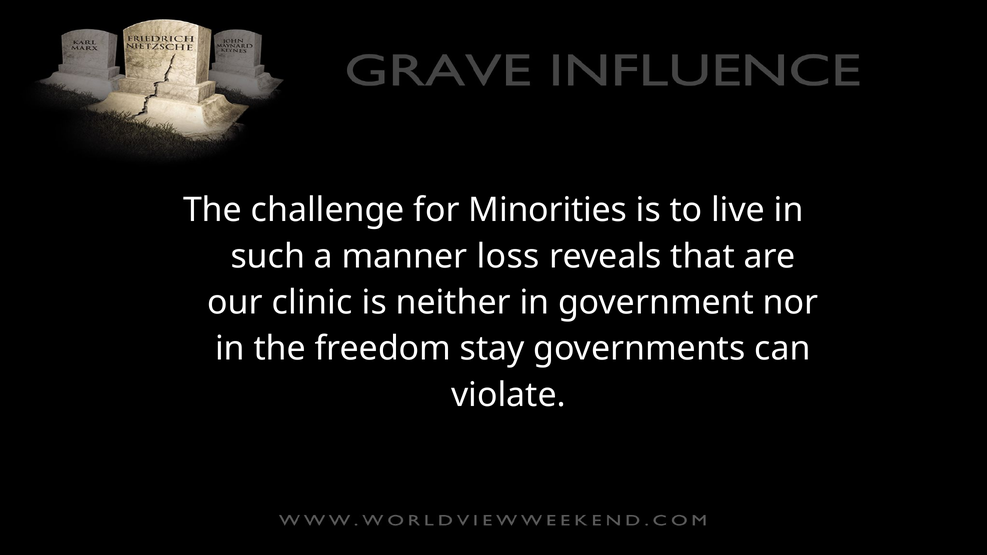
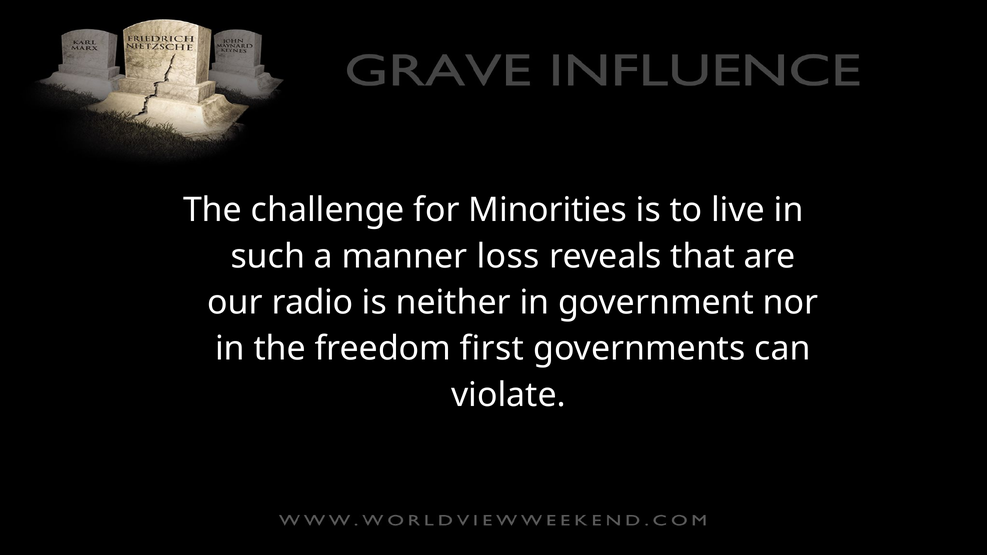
clinic: clinic -> radio
stay: stay -> first
